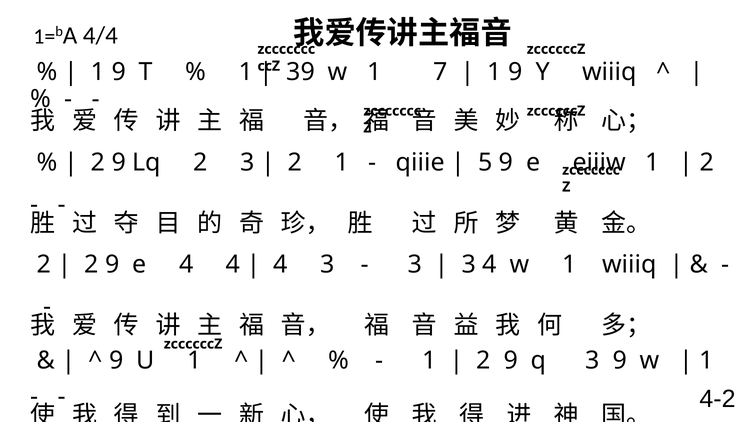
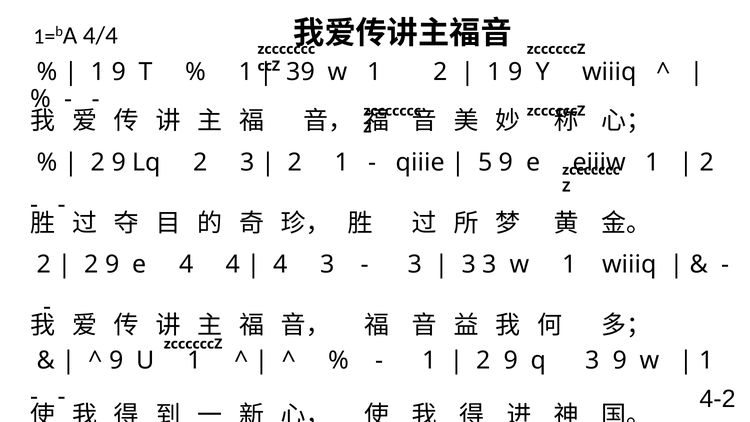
w 1 7: 7 -> 2
3 4: 4 -> 3
